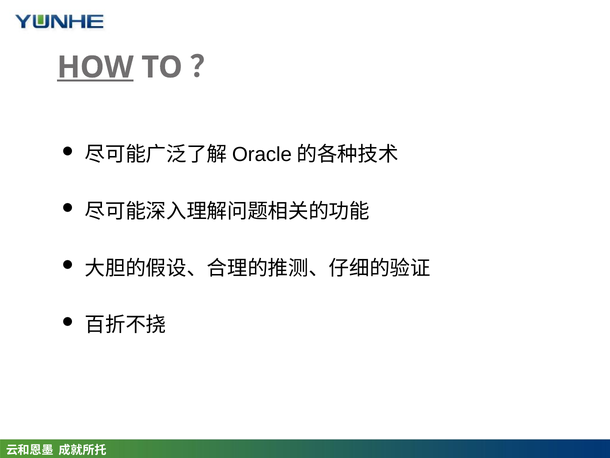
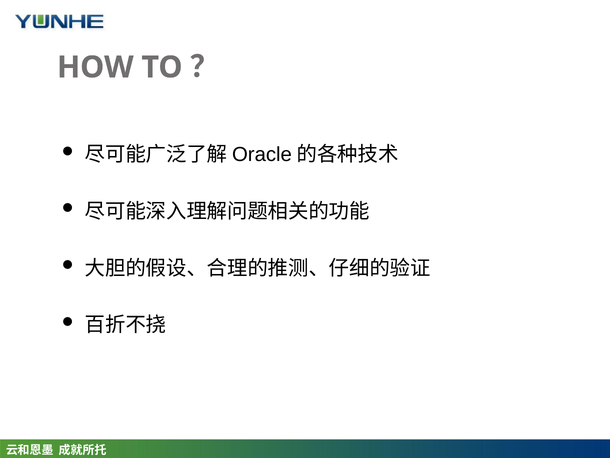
HOW underline: present -> none
